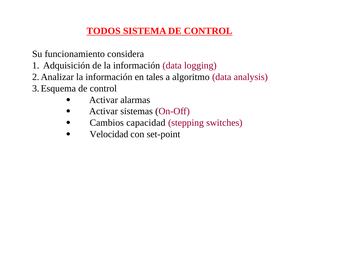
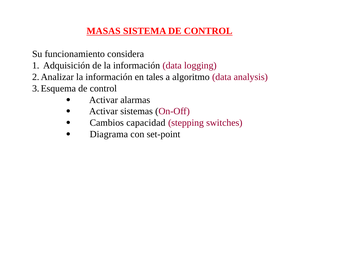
TODOS: TODOS -> MASAS
Velocidad: Velocidad -> Diagrama
